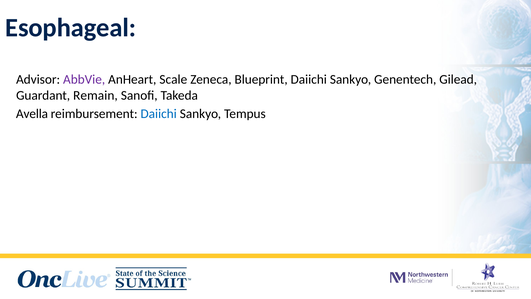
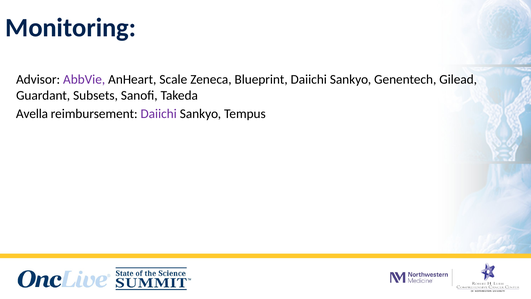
Esophageal: Esophageal -> Monitoring
Remain: Remain -> Subsets
Daiichi at (159, 114) colour: blue -> purple
